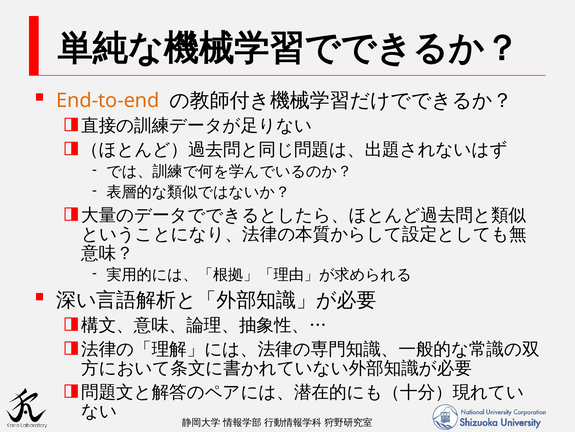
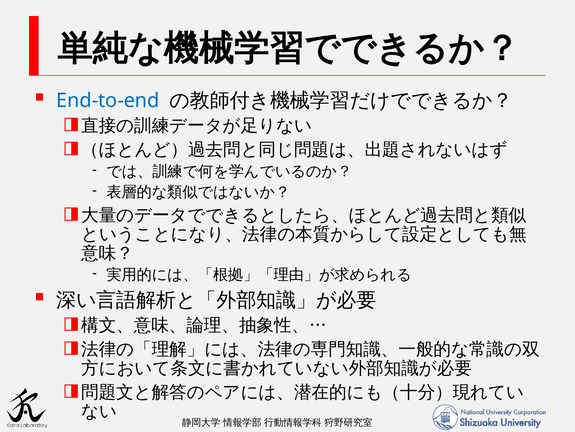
End-to-end colour: orange -> blue
